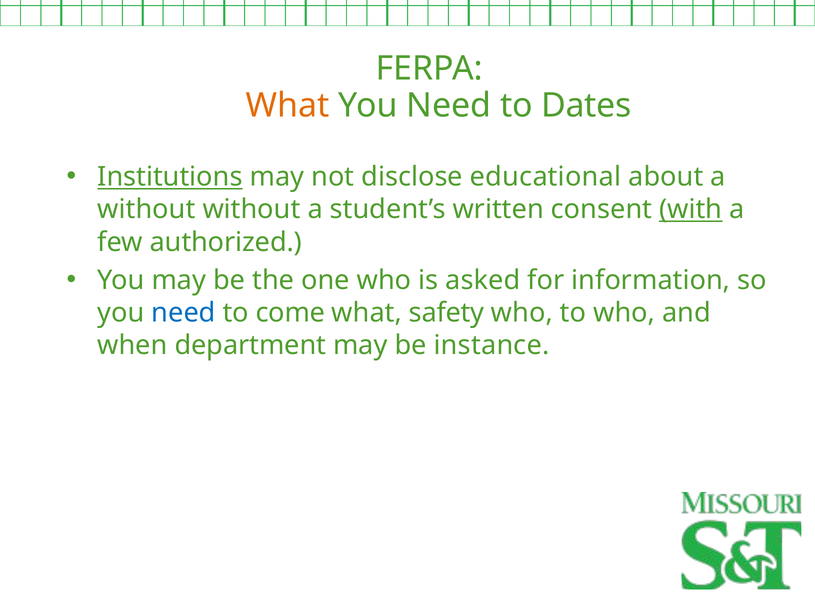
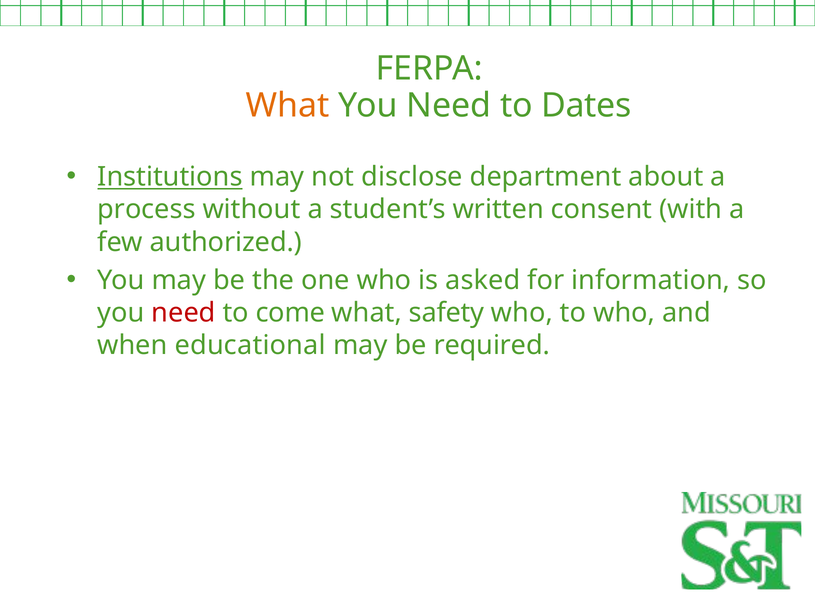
educational: educational -> department
without at (146, 210): without -> process
with underline: present -> none
need at (183, 313) colour: blue -> red
department: department -> educational
instance: instance -> required
